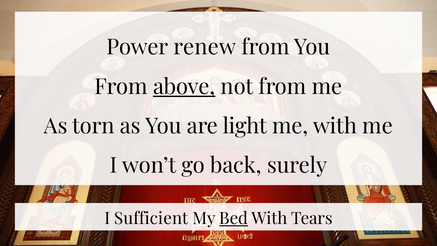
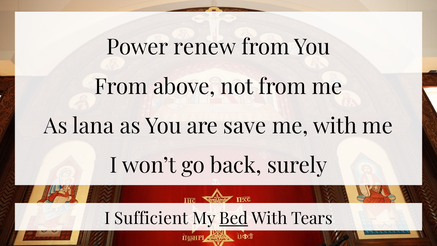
above underline: present -> none
torn: torn -> lana
light: light -> save
